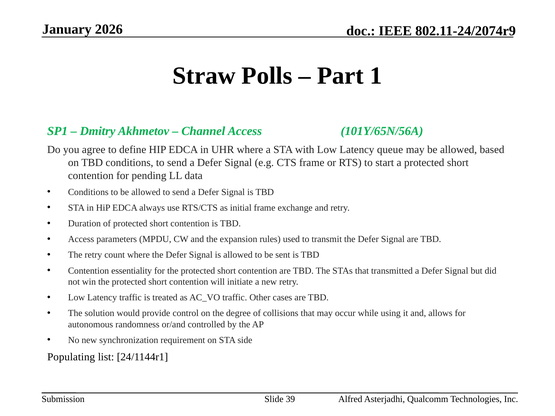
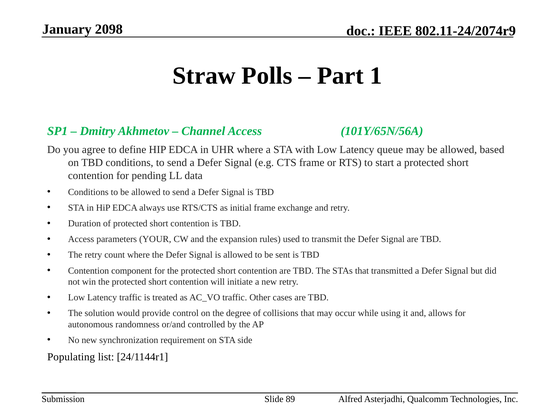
2026: 2026 -> 2098
MPDU: MPDU -> YOUR
essentiality: essentiality -> component
39: 39 -> 89
